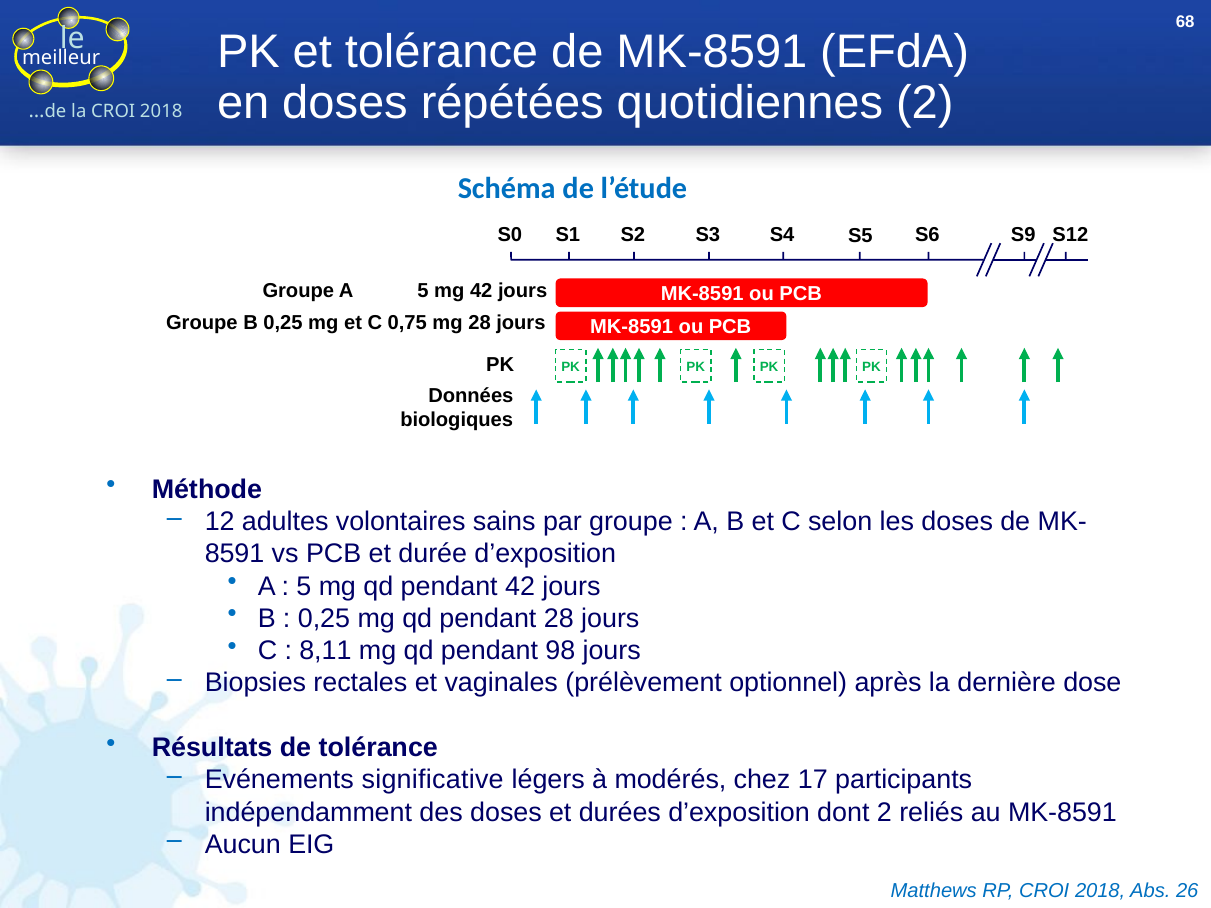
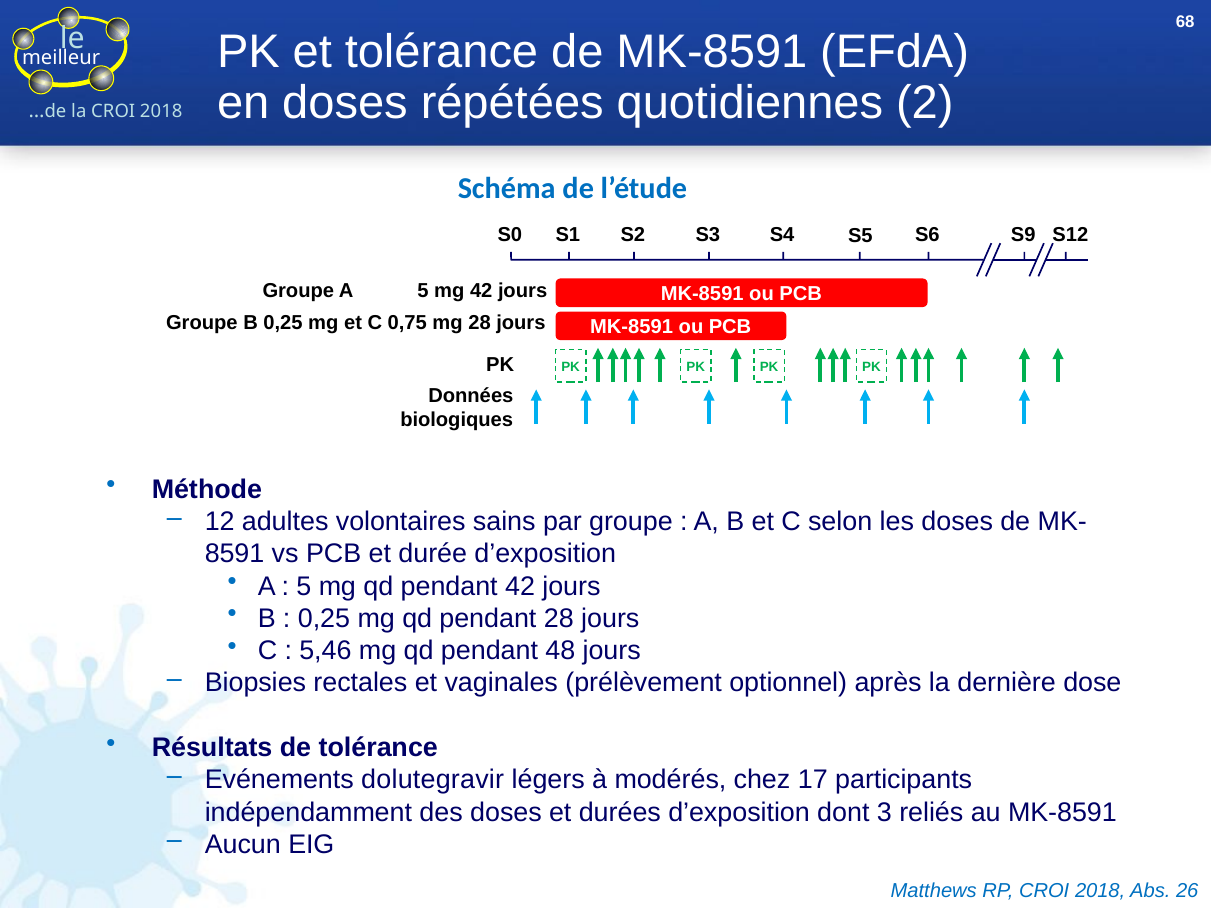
8,11: 8,11 -> 5,46
98: 98 -> 48
significative: significative -> dolutegravir
dont 2: 2 -> 3
